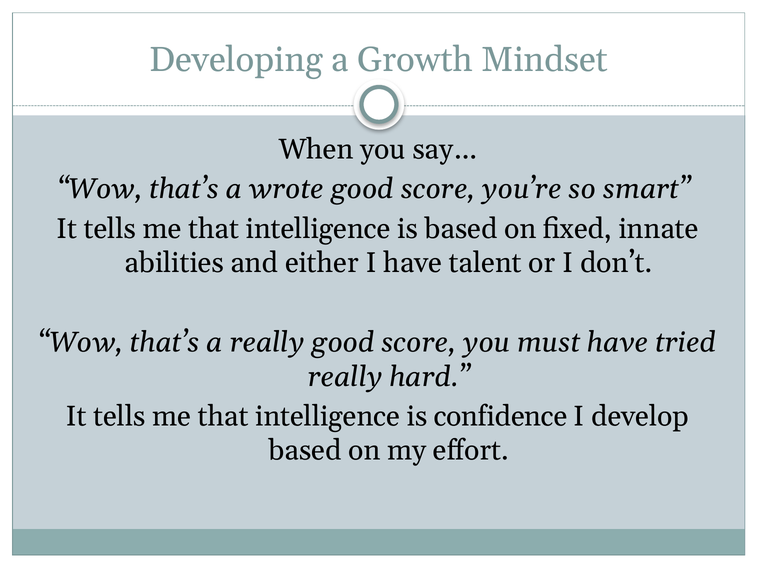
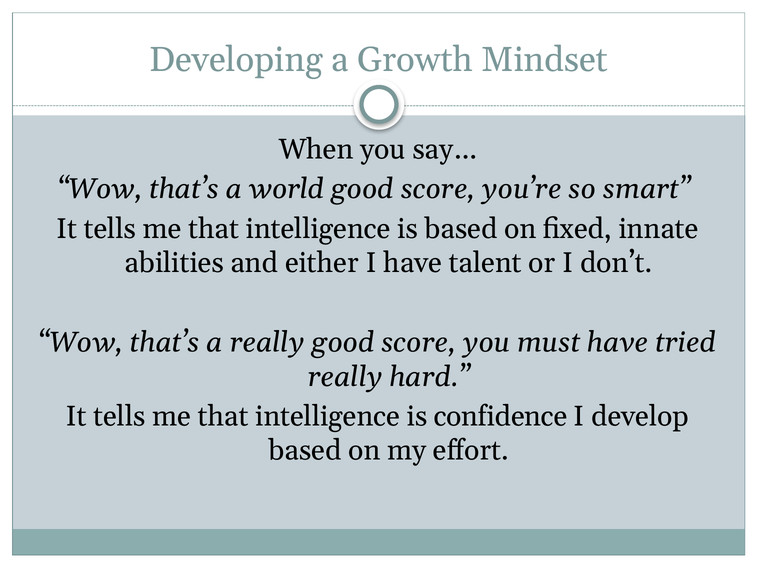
wrote: wrote -> world
